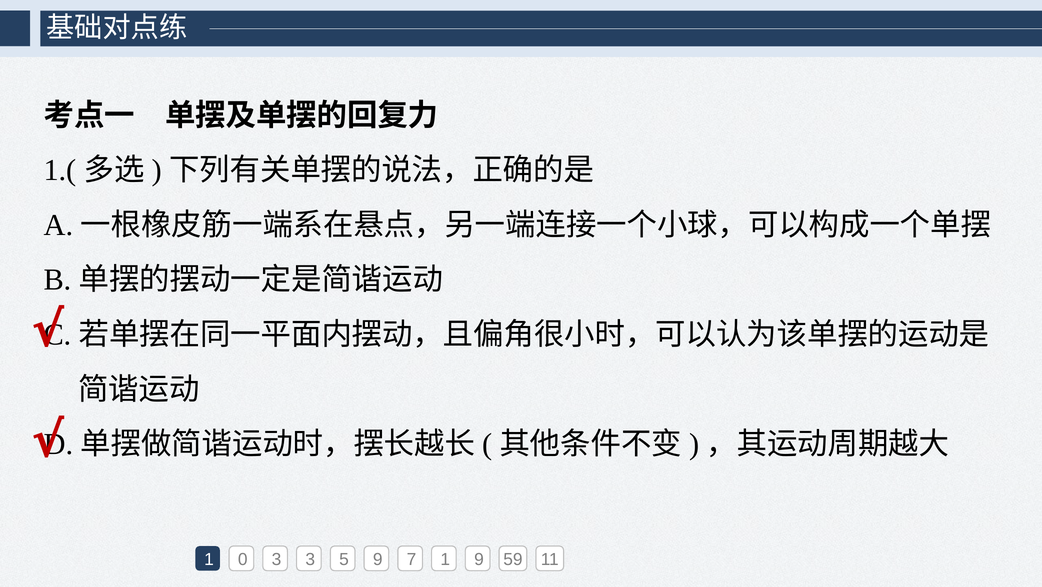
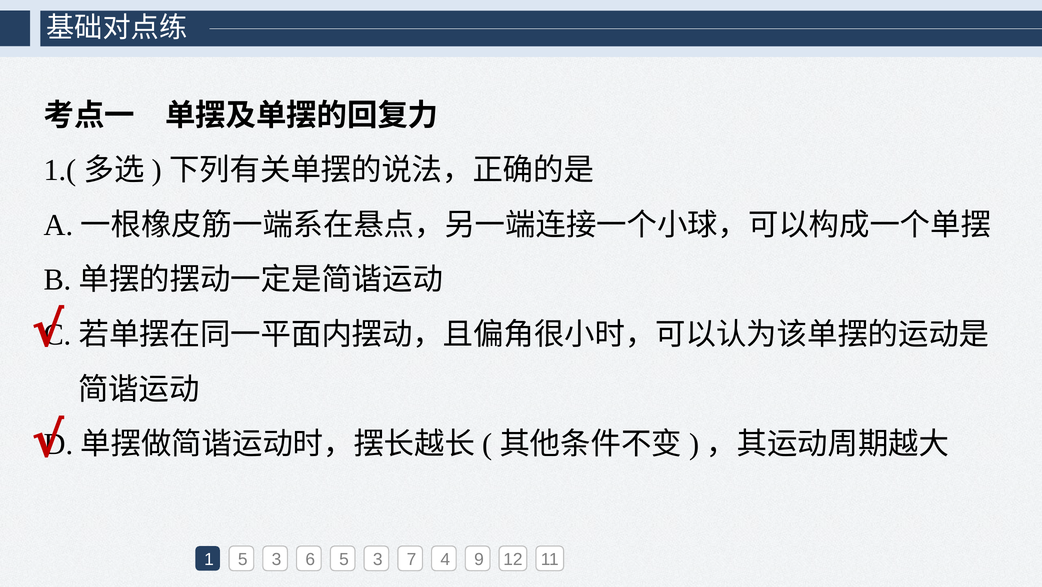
1 0: 0 -> 5
3 3: 3 -> 6
9 at (378, 559): 9 -> 3
7 1: 1 -> 4
59: 59 -> 12
